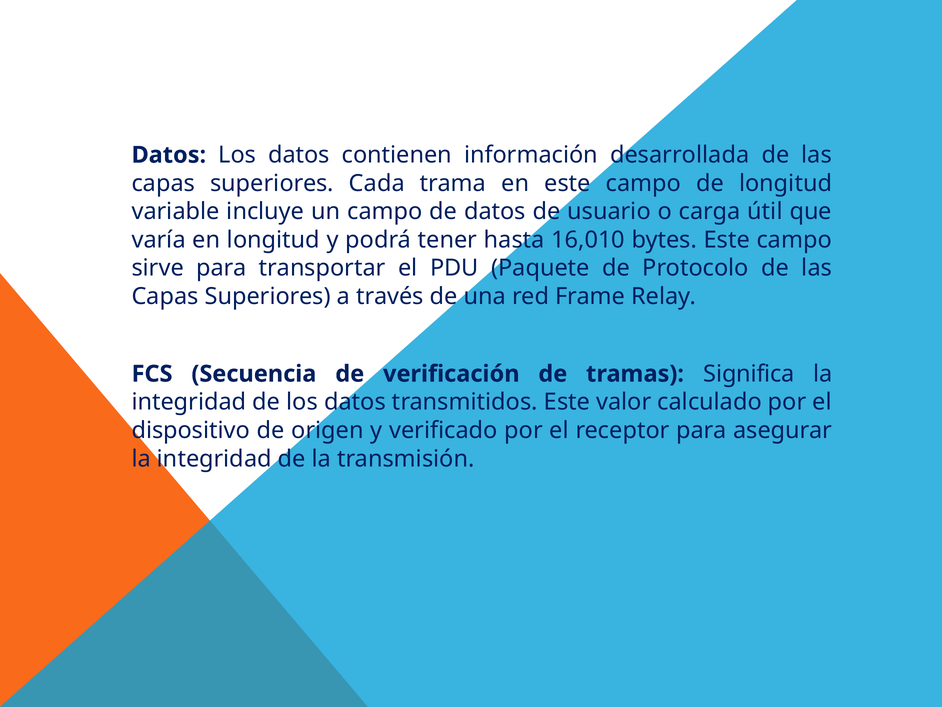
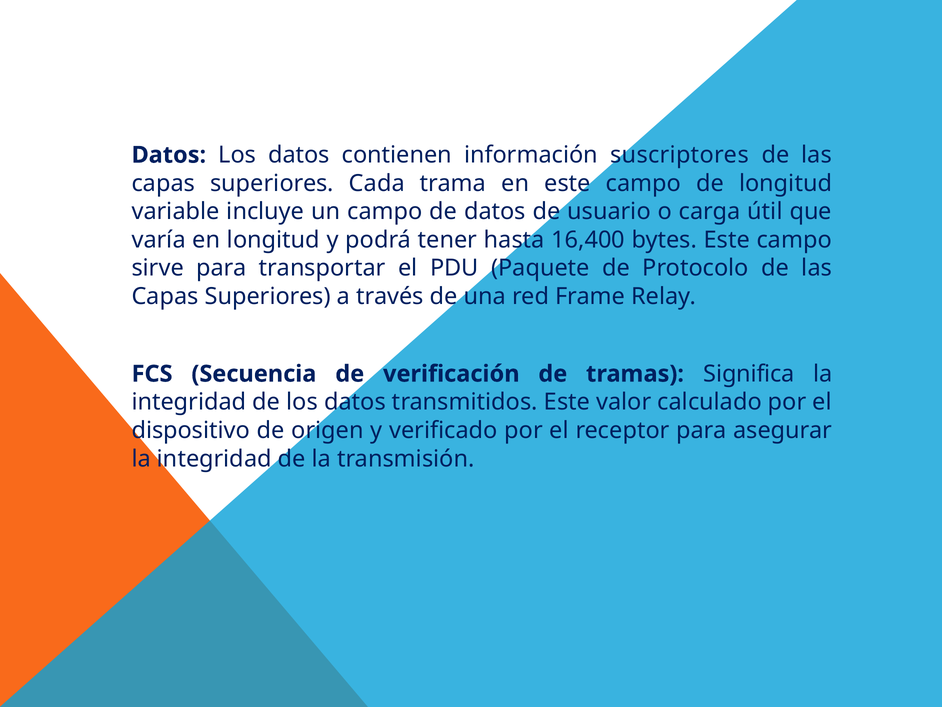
desarrollada: desarrollada -> suscriptores
16,010: 16,010 -> 16,400
